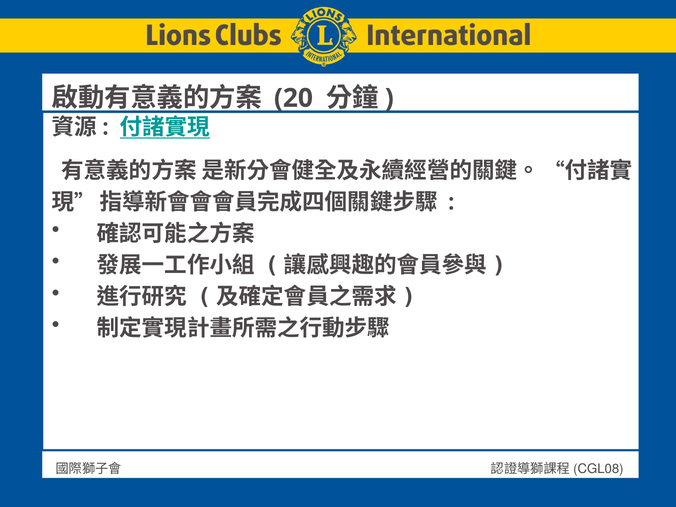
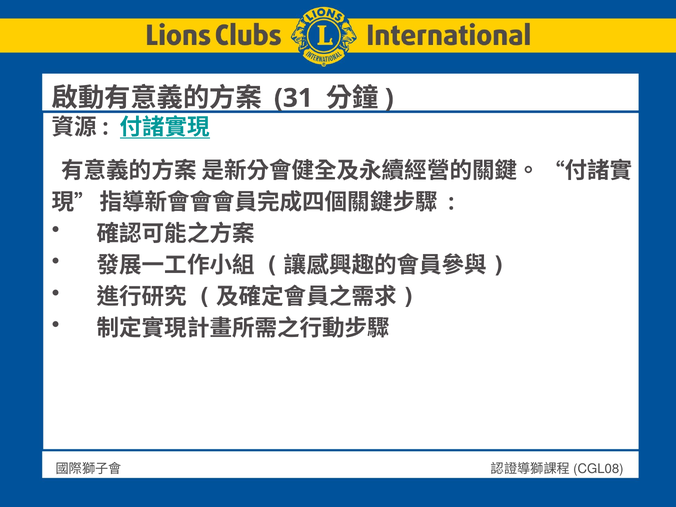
20: 20 -> 31
